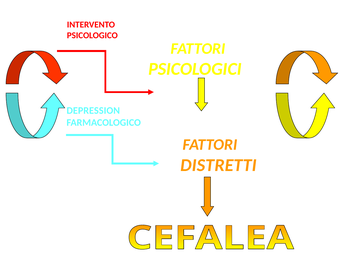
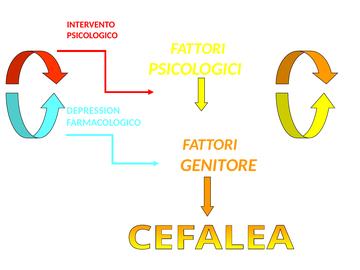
DISTRETTI: DISTRETTI -> GENITORE
